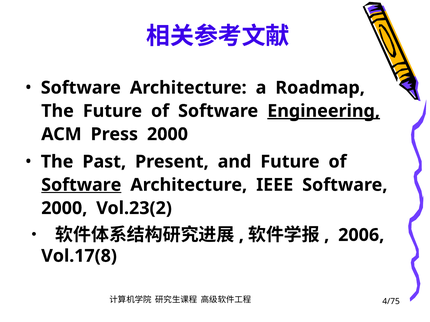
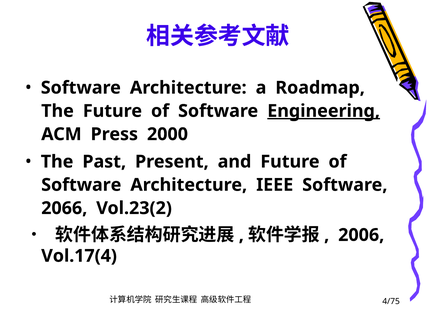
Software at (81, 185) underline: present -> none
2000 at (64, 208): 2000 -> 2066
Vol.17(8: Vol.17(8 -> Vol.17(4
